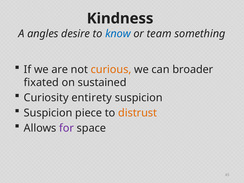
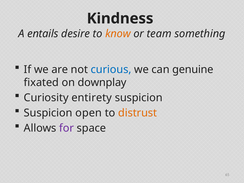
angles: angles -> entails
know colour: blue -> orange
curious colour: orange -> blue
broader: broader -> genuine
sustained: sustained -> downplay
piece: piece -> open
